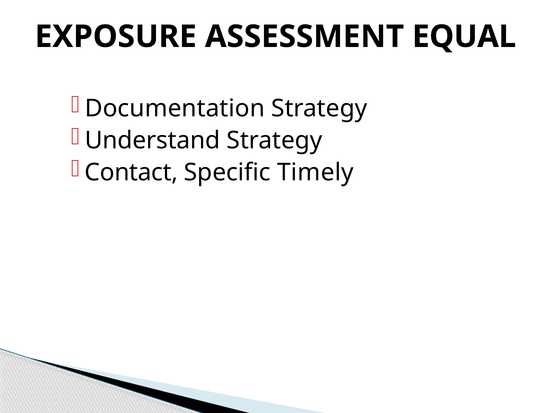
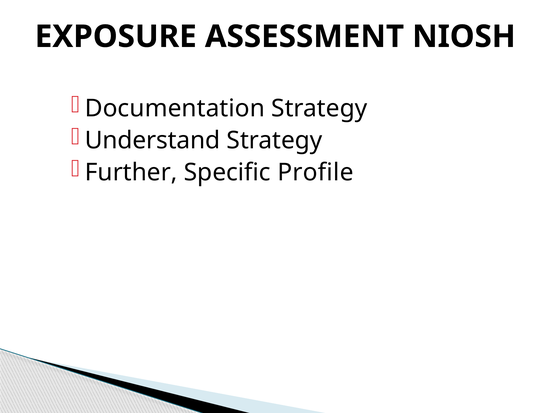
EQUAL: EQUAL -> NIOSH
Contact: Contact -> Further
Timely: Timely -> Profile
